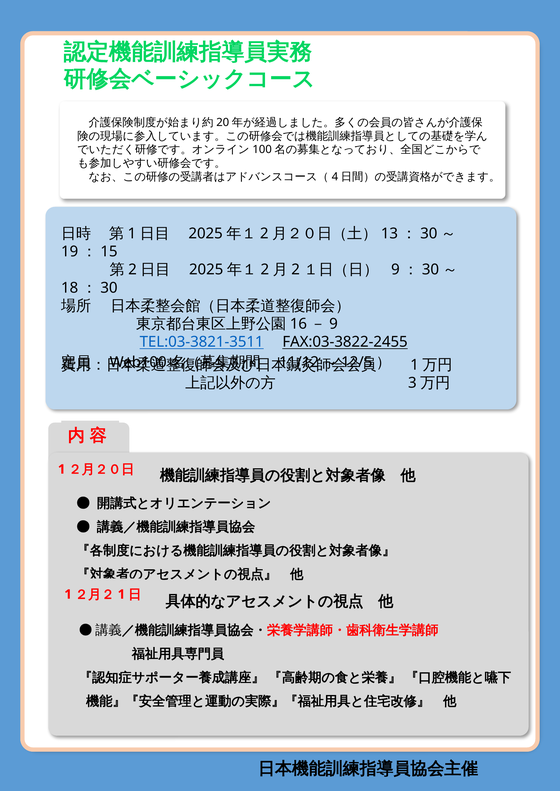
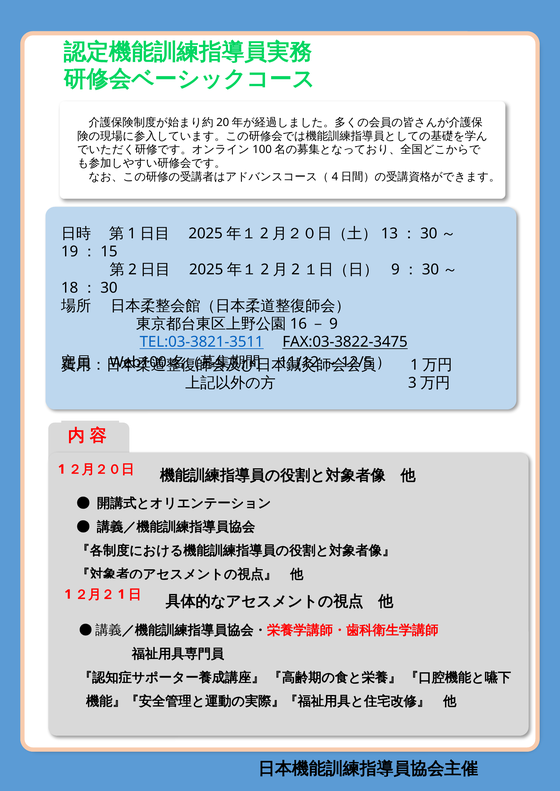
FAX:03-3822-2455: FAX:03-3822-2455 -> FAX:03-3822-3475
